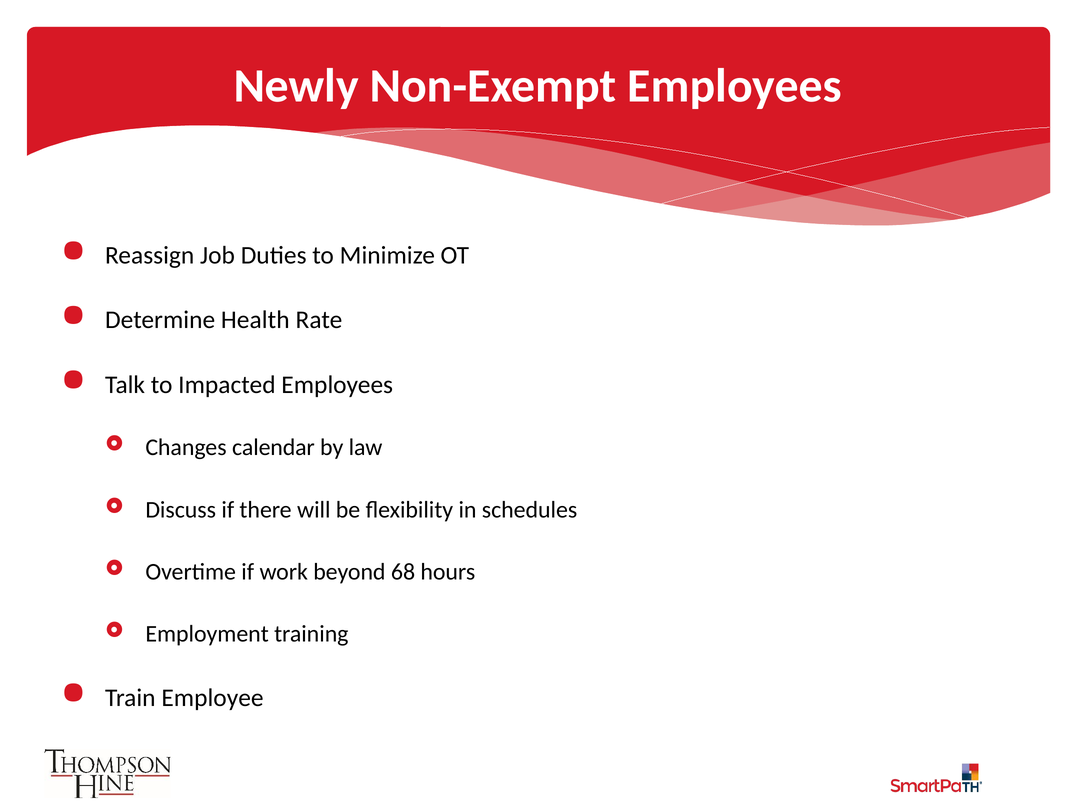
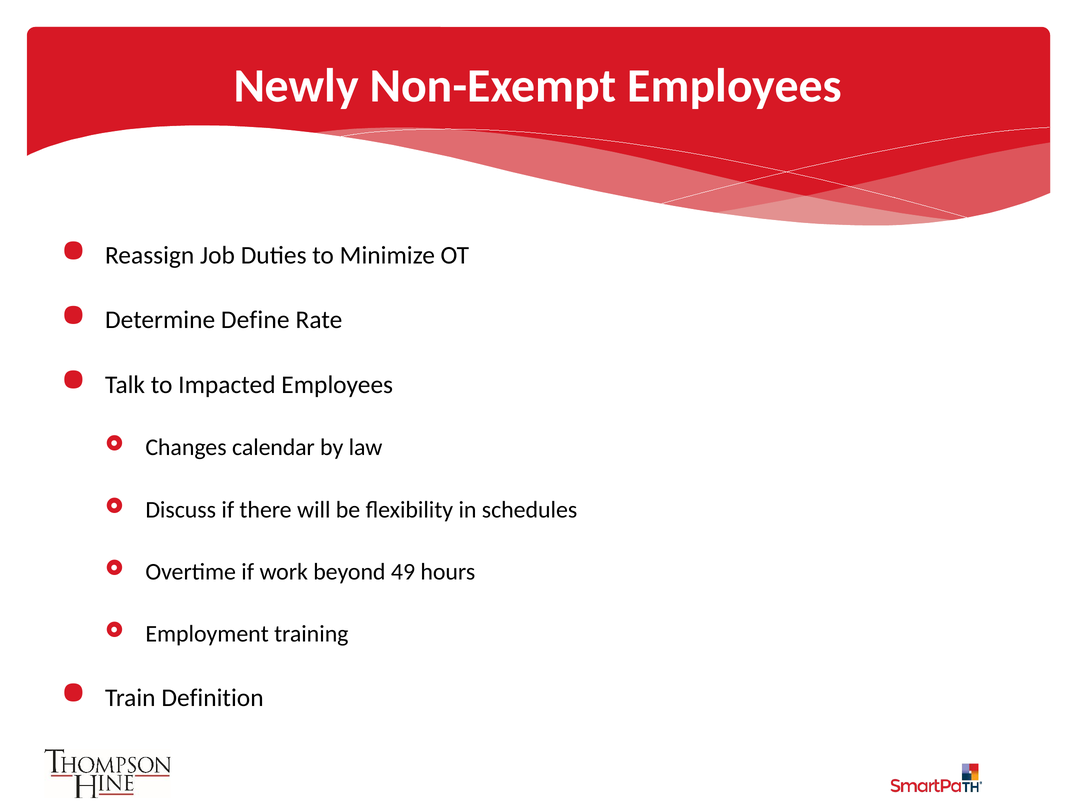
Health: Health -> Define
68: 68 -> 49
Employee: Employee -> Definition
